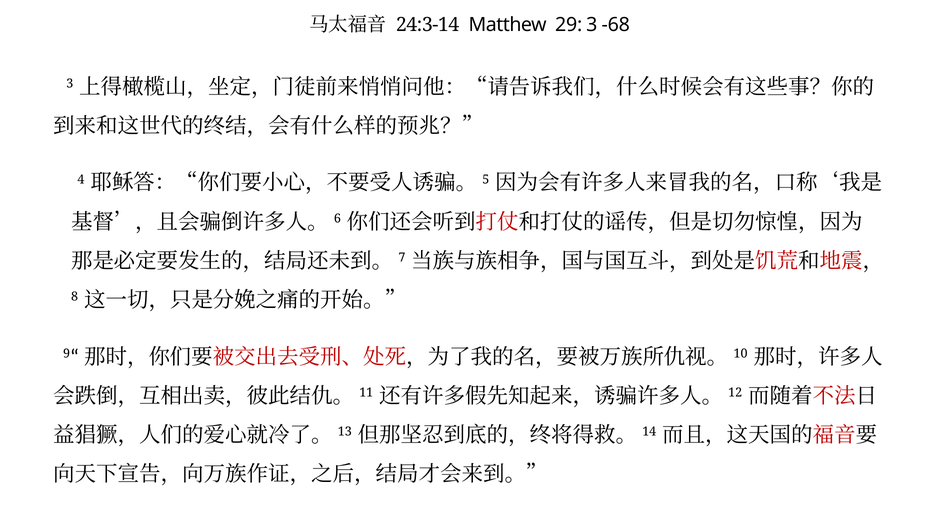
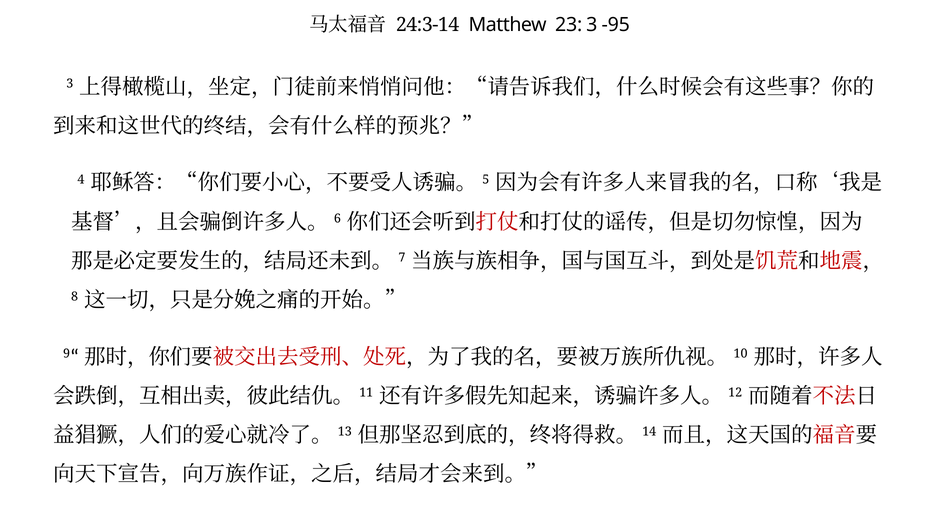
29: 29 -> 23
-68: -68 -> -95
